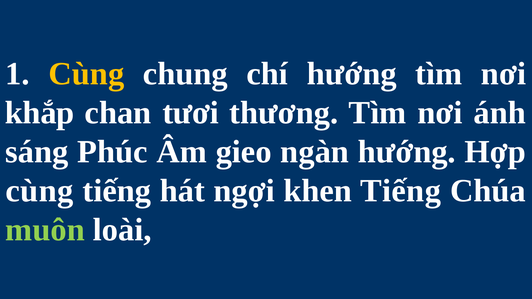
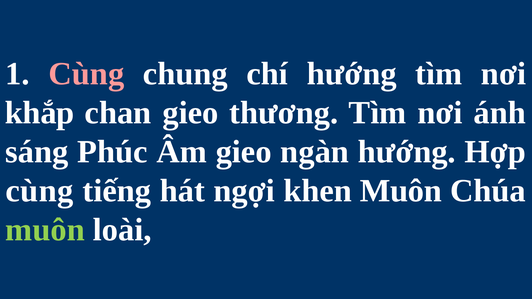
Cùng at (86, 74) colour: yellow -> pink
chan tươi: tươi -> gieo
khen Tiếng: Tiếng -> Muôn
